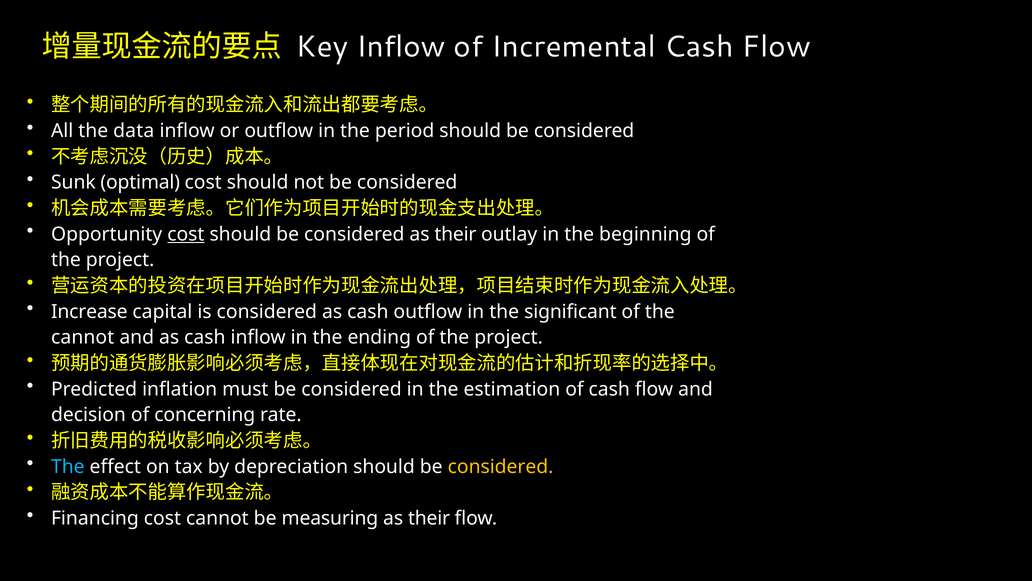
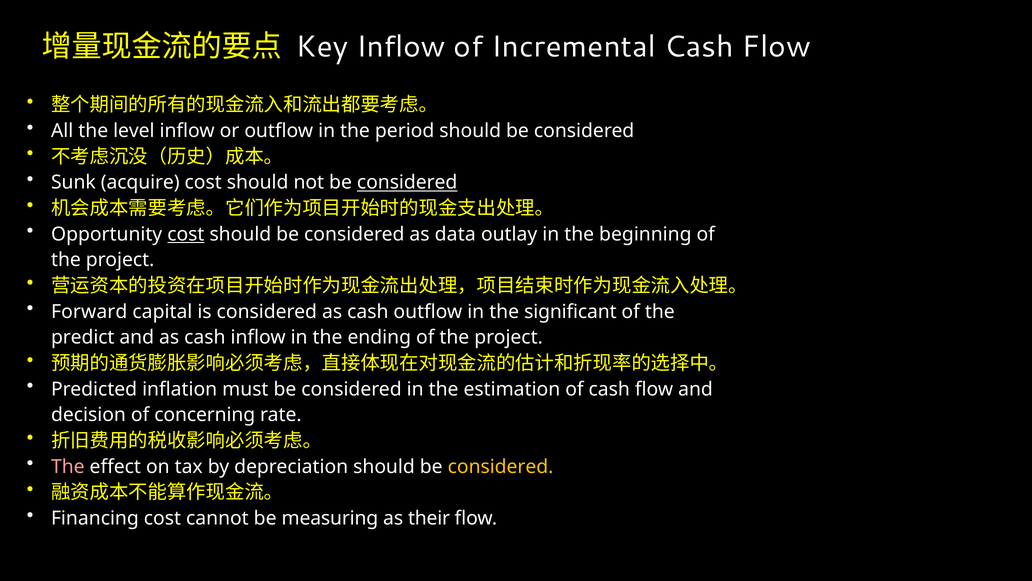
data: data -> level
optimal: optimal -> acquire
considered at (407, 182) underline: none -> present
considered as their: their -> data
Increase: Increase -> Forward
cannot at (83, 337): cannot -> predict
The at (68, 466) colour: light blue -> pink
